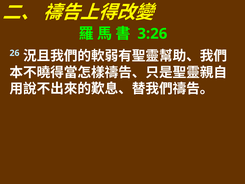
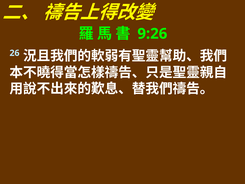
3:26: 3:26 -> 9:26
